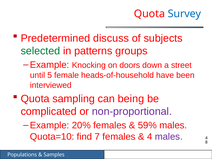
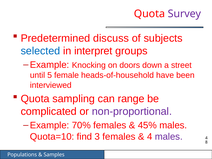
Survey colour: blue -> purple
selected colour: green -> blue
patterns: patterns -> interpret
being: being -> range
20%: 20% -> 70%
59%: 59% -> 45%
7: 7 -> 3
